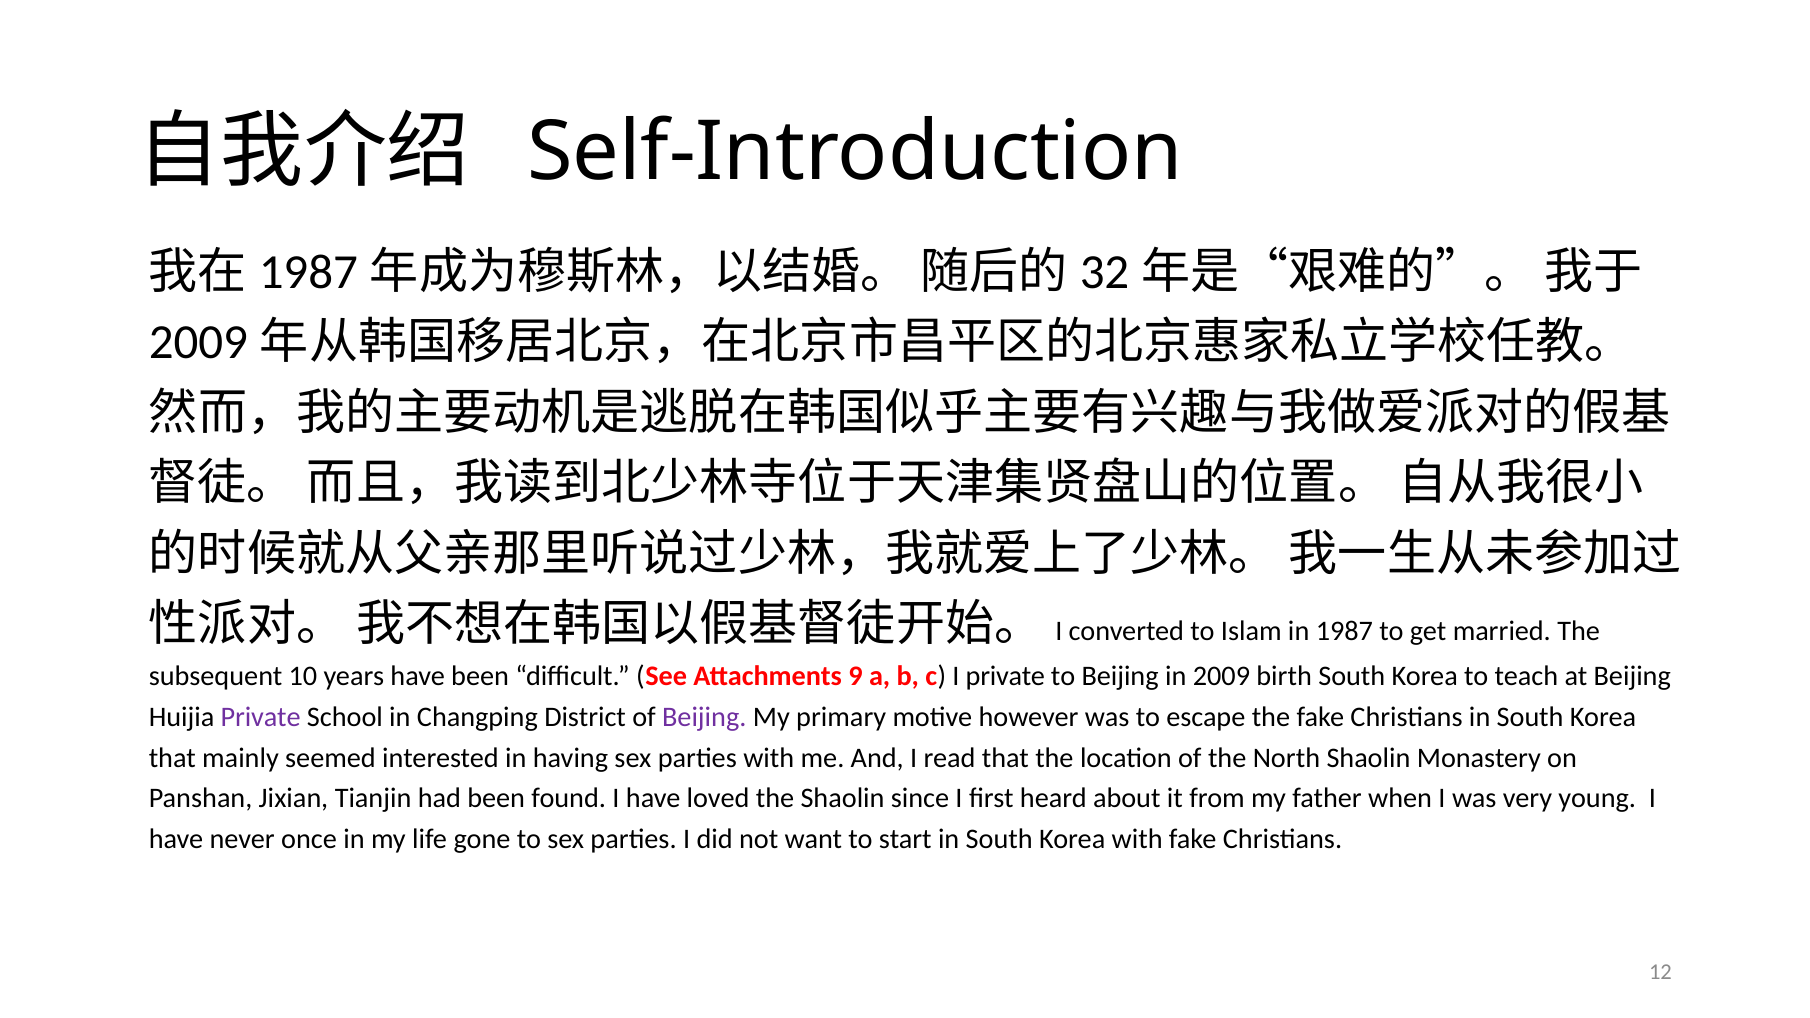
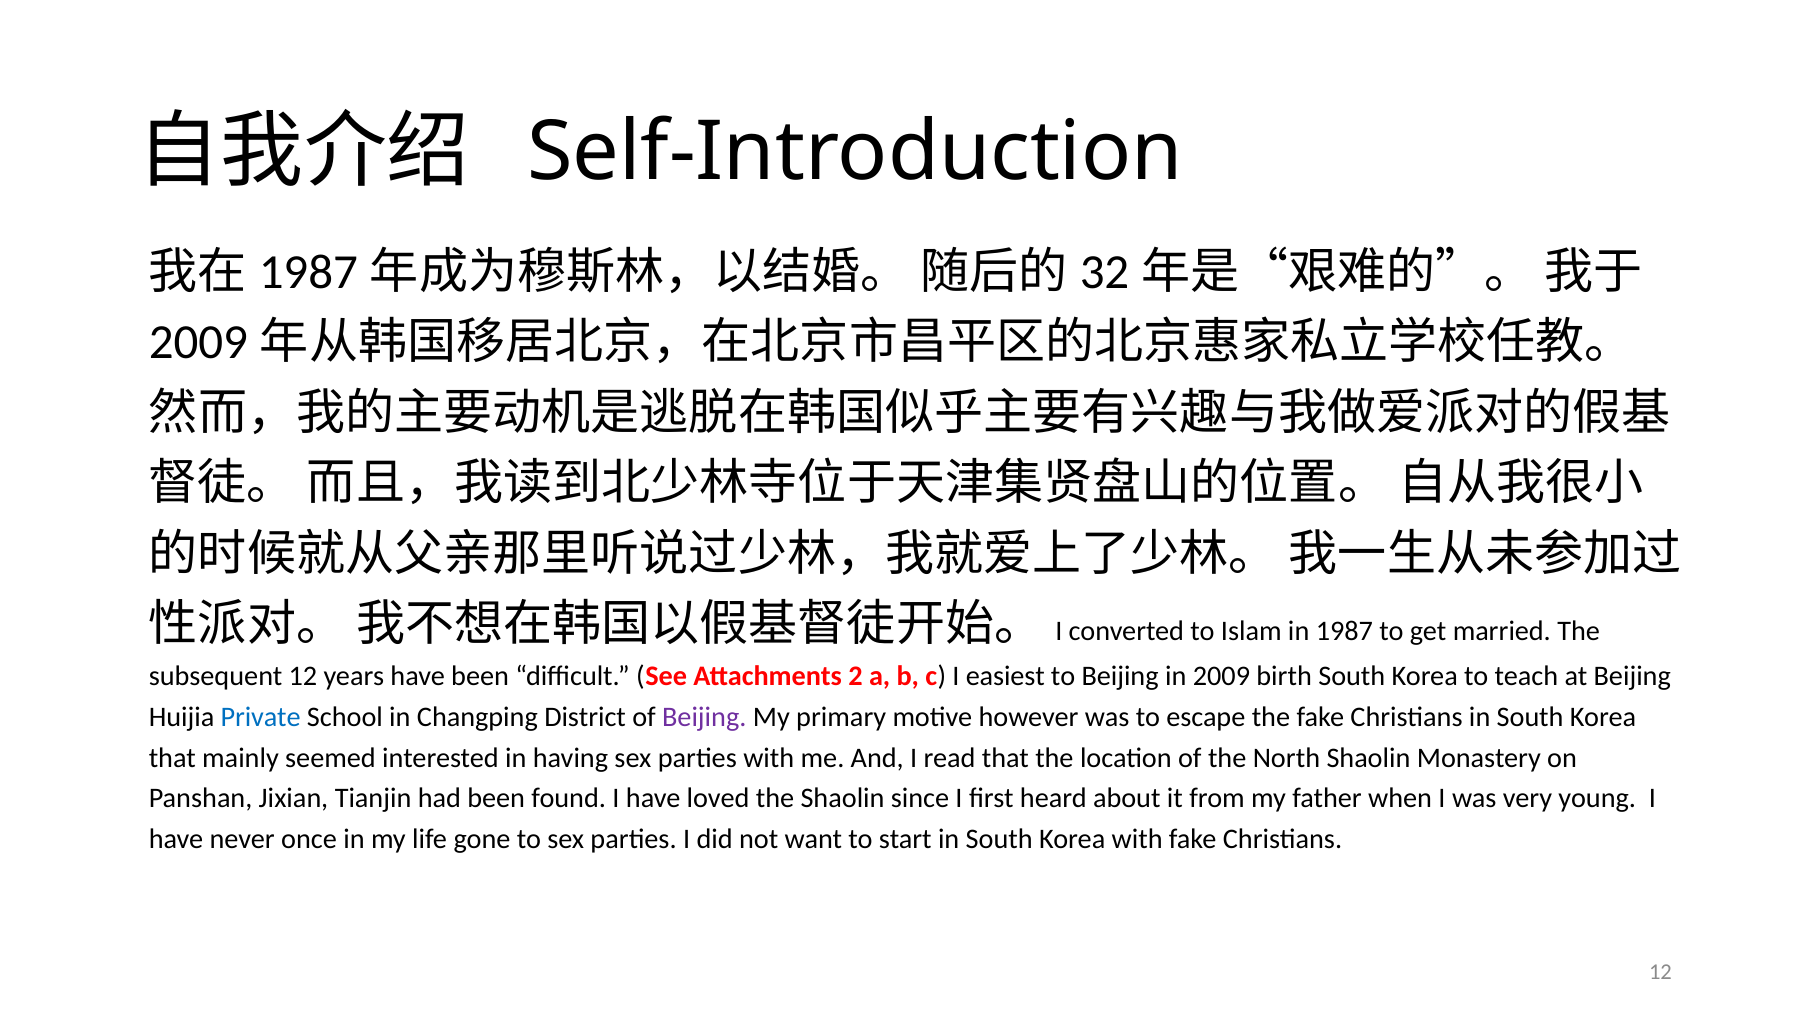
subsequent 10: 10 -> 12
9: 9 -> 2
I private: private -> easiest
Private at (261, 717) colour: purple -> blue
